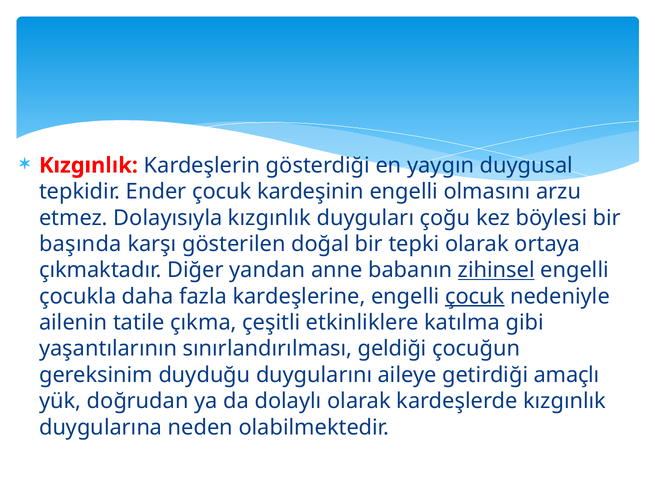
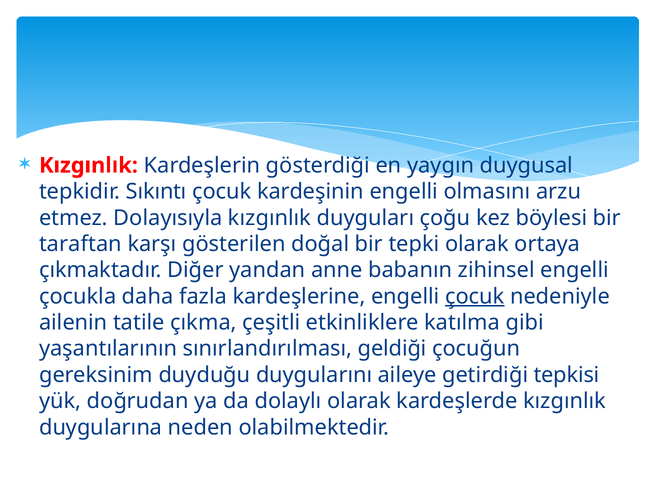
Ender: Ender -> Sıkıntı
başında: başında -> taraftan
zihinsel underline: present -> none
amaçlı: amaçlı -> tepkisi
